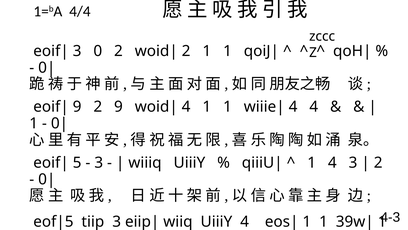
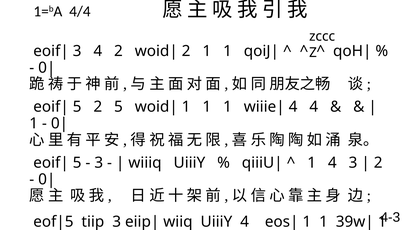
3 0: 0 -> 4
9 at (77, 107): 9 -> 5
2 9: 9 -> 5
4 at (186, 107): 4 -> 1
